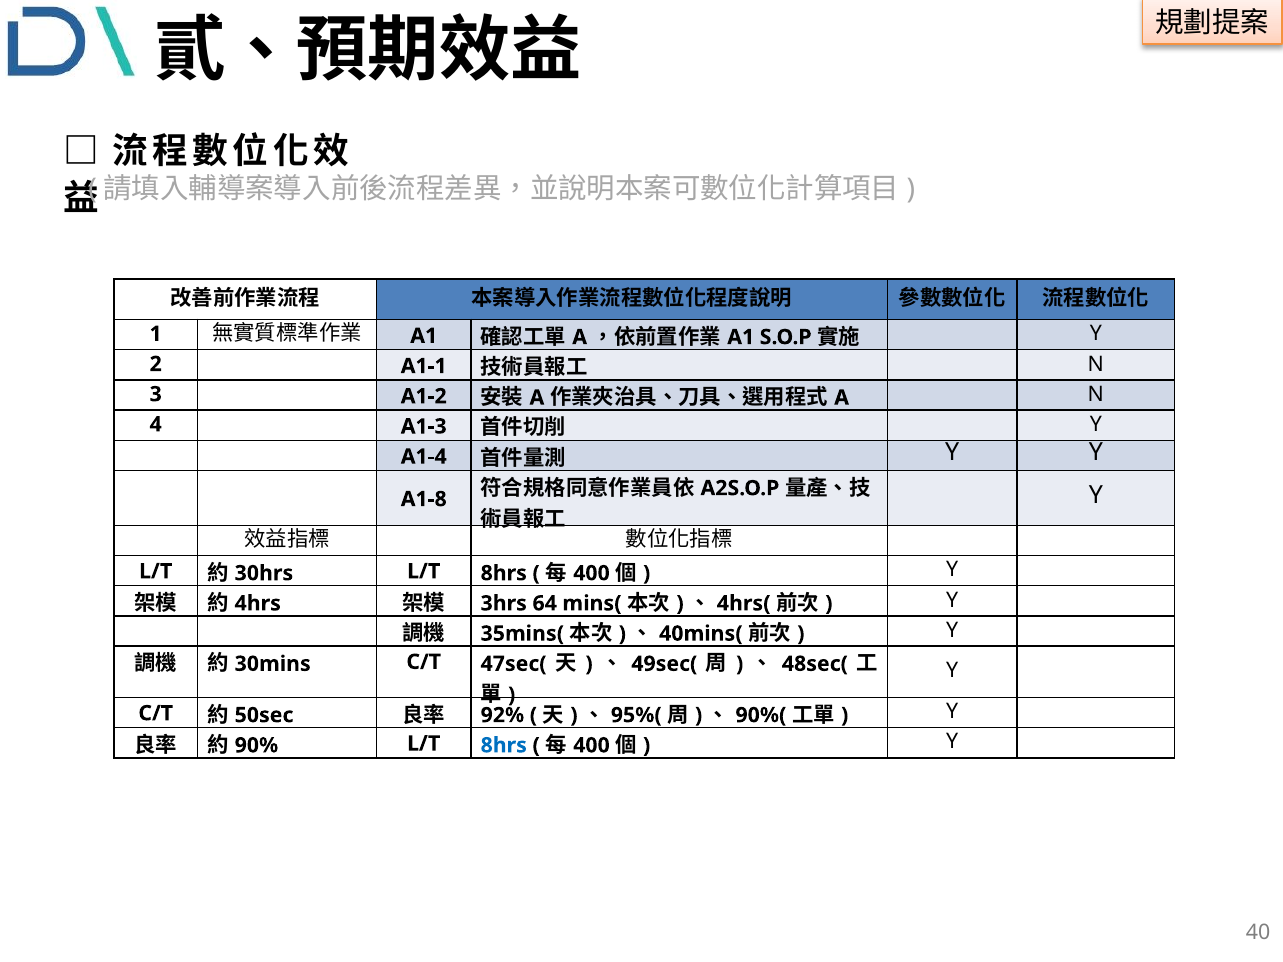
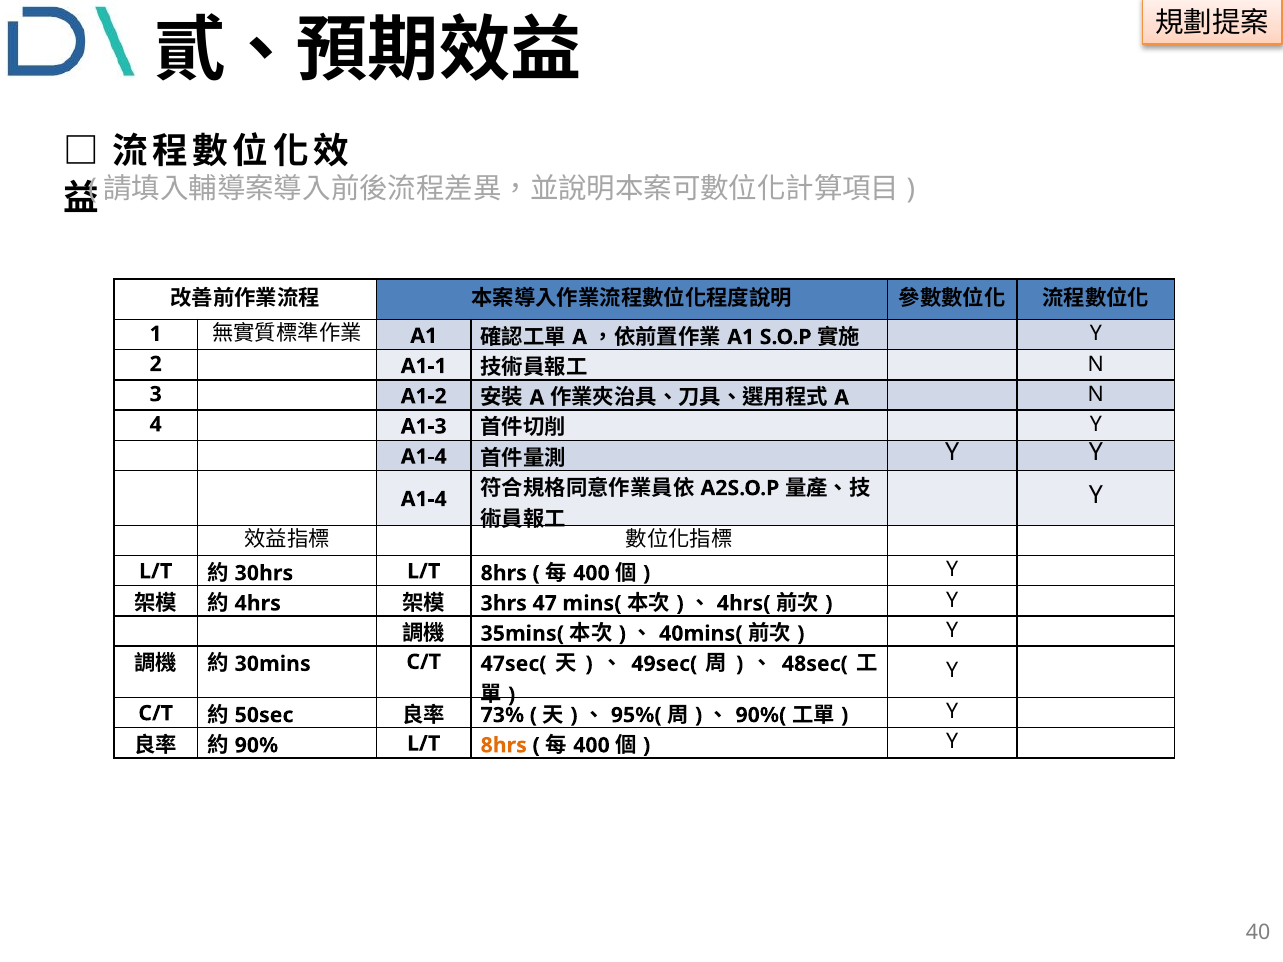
A1-8 at (424, 499): A1-8 -> A1-4
64: 64 -> 47
92%: 92% -> 73%
8hrs at (504, 746) colour: blue -> orange
